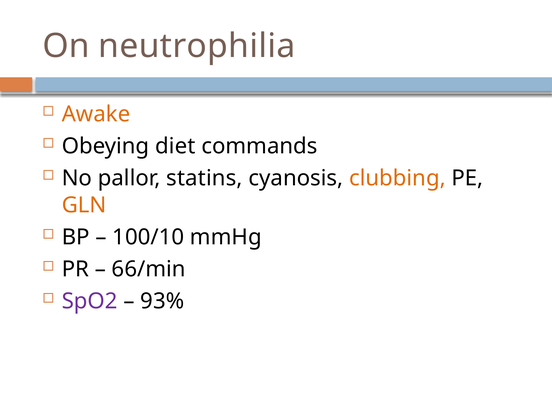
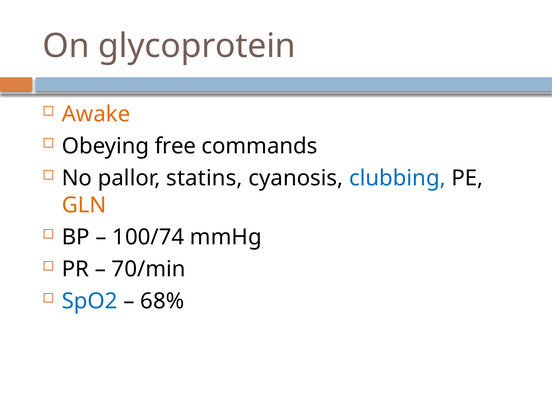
neutrophilia: neutrophilia -> glycoprotein
diet: diet -> free
clubbing colour: orange -> blue
100/10: 100/10 -> 100/74
66/min: 66/min -> 70/min
SpO2 colour: purple -> blue
93%: 93% -> 68%
